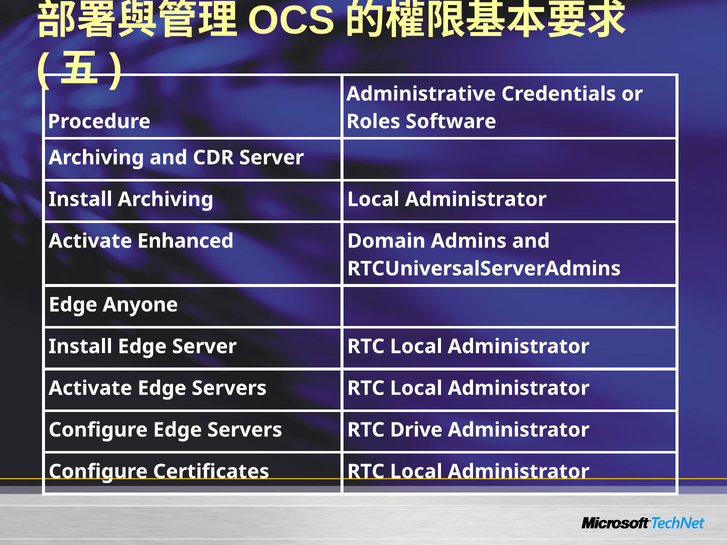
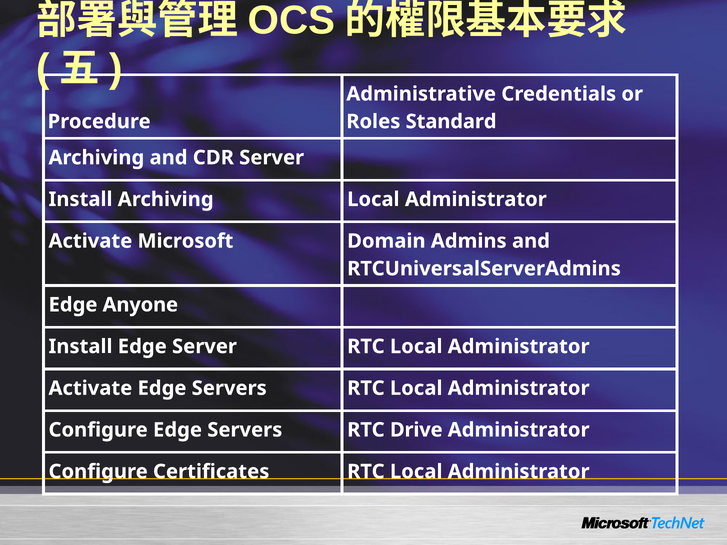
Software: Software -> Standard
Enhanced: Enhanced -> Microsoft
